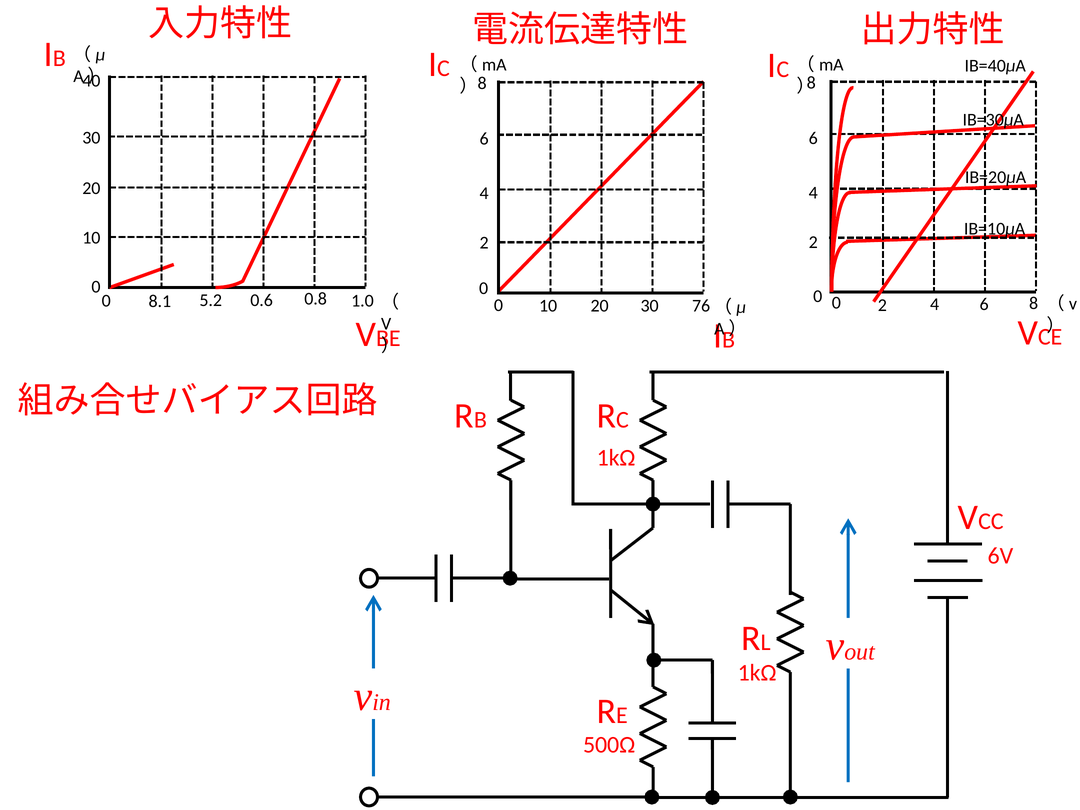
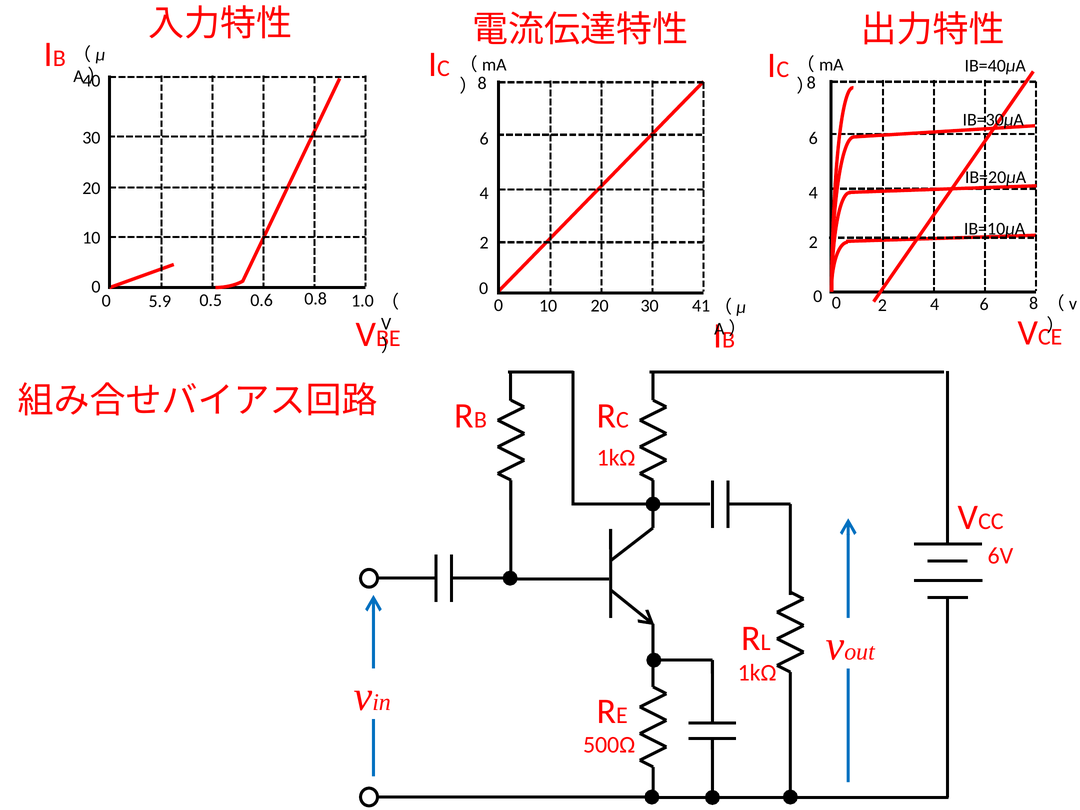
5.2: 5.2 -> 0.5
8.1: 8.1 -> 5.9
76: 76 -> 41
